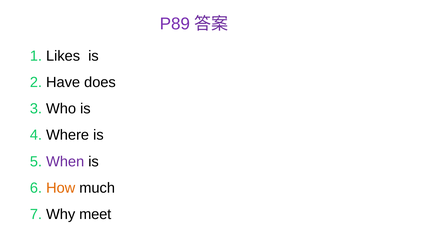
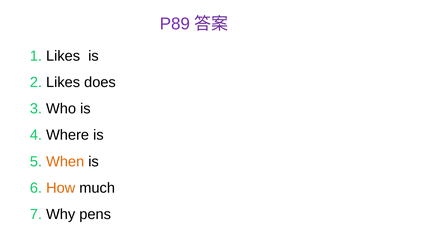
2 Have: Have -> Likes
When colour: purple -> orange
meet: meet -> pens
